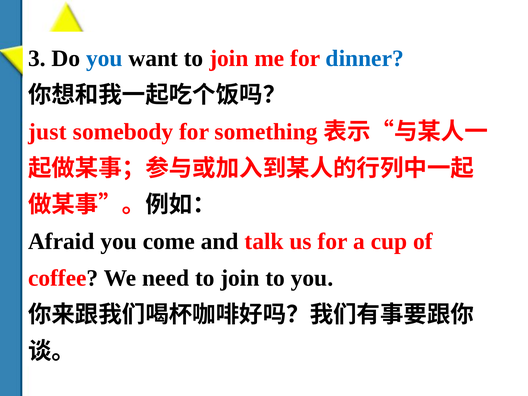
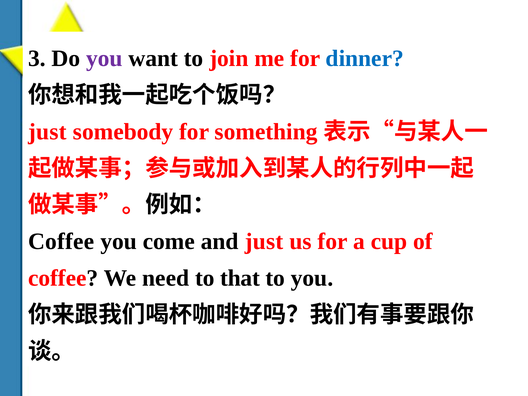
you at (104, 58) colour: blue -> purple
Afraid at (61, 242): Afraid -> Coffee
and talk: talk -> just
need to join: join -> that
